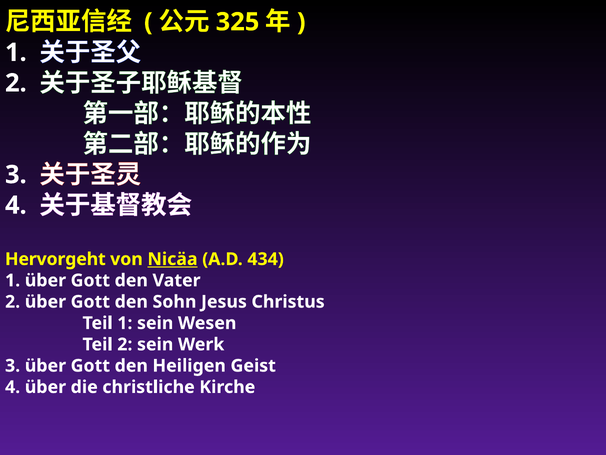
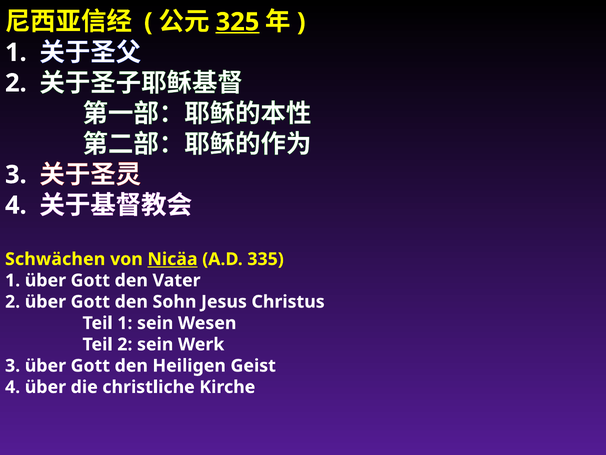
325 underline: none -> present
Hervorgeht: Hervorgeht -> Schwächen
434: 434 -> 335
